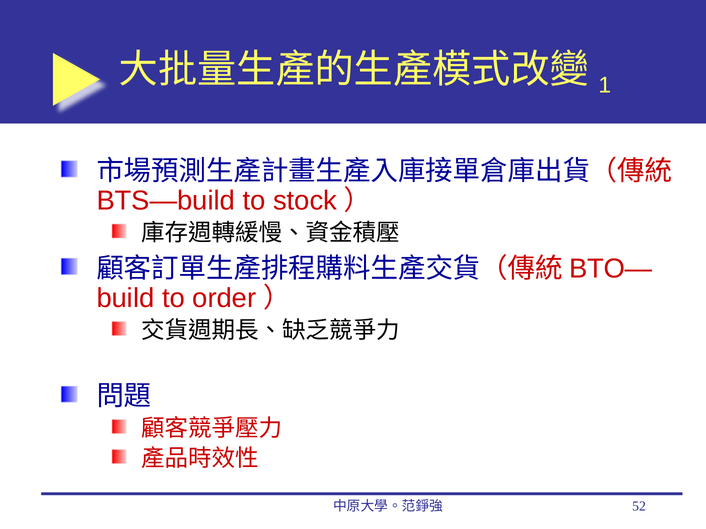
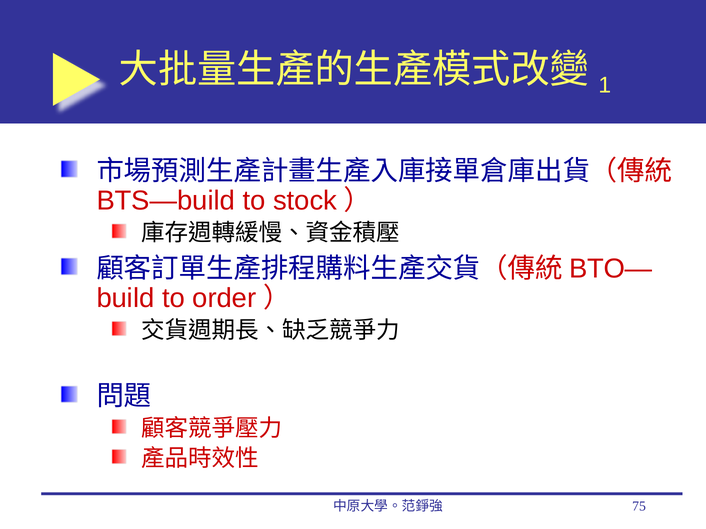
52: 52 -> 75
